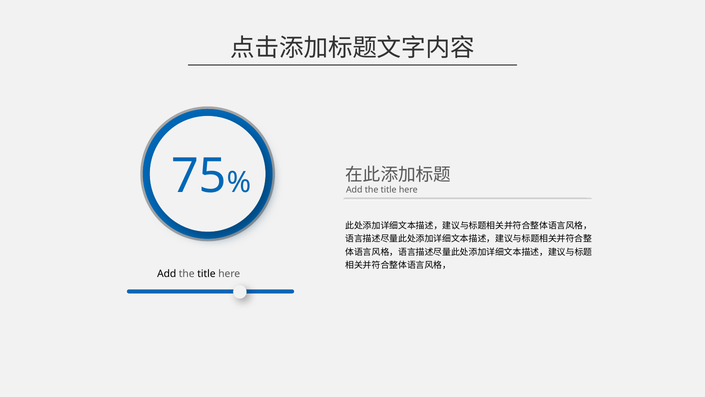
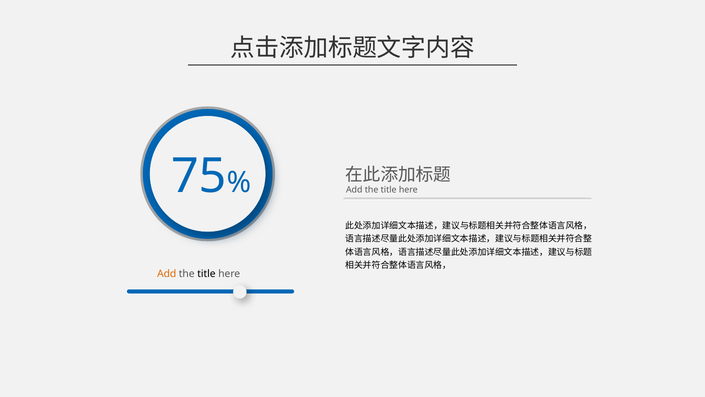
Add at (167, 273) colour: black -> orange
